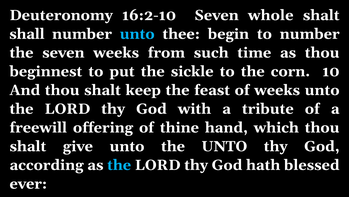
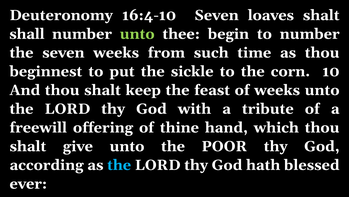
16:2-10: 16:2-10 -> 16:4-10
whole: whole -> loaves
unto at (137, 34) colour: light blue -> light green
the UNTO: UNTO -> POOR
